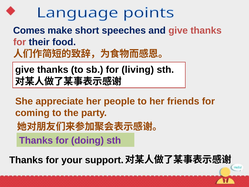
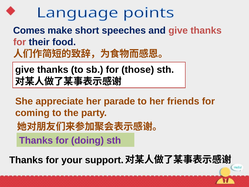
living: living -> those
people: people -> parade
